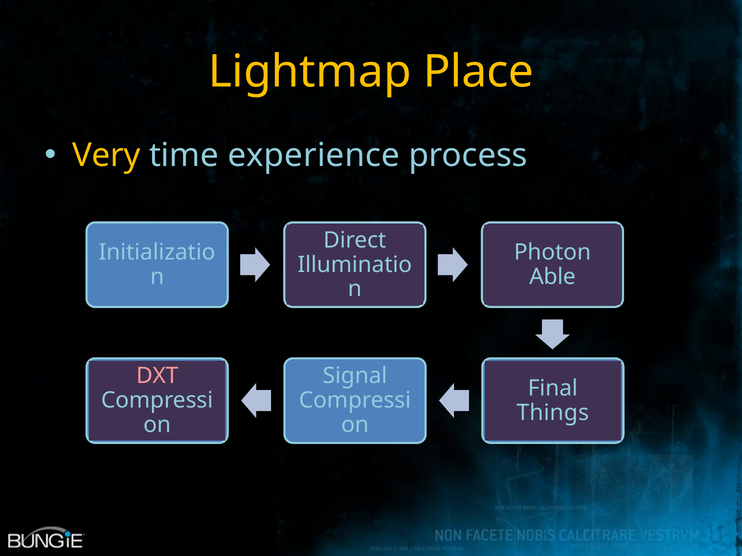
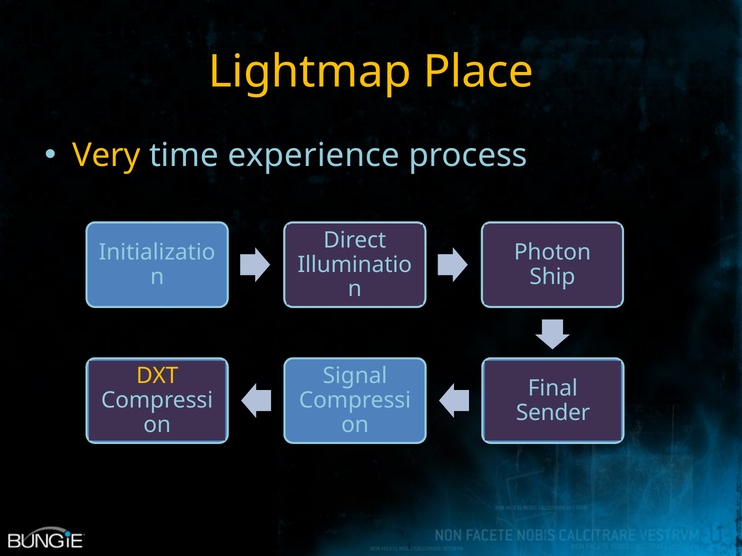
Able: Able -> Ship
DXT colour: pink -> yellow
Things: Things -> Sender
